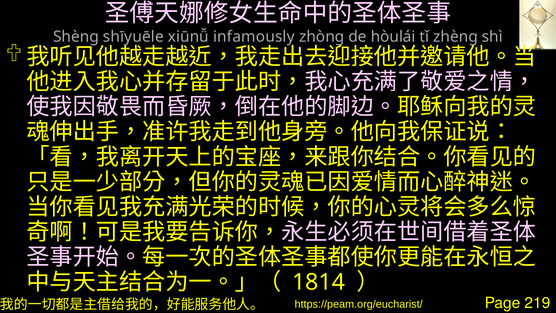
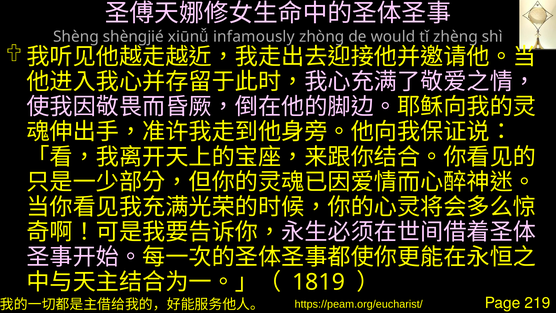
shīyuēle: shīyuēle -> shèngjié
hòulái: hòulái -> would
1814: 1814 -> 1819
